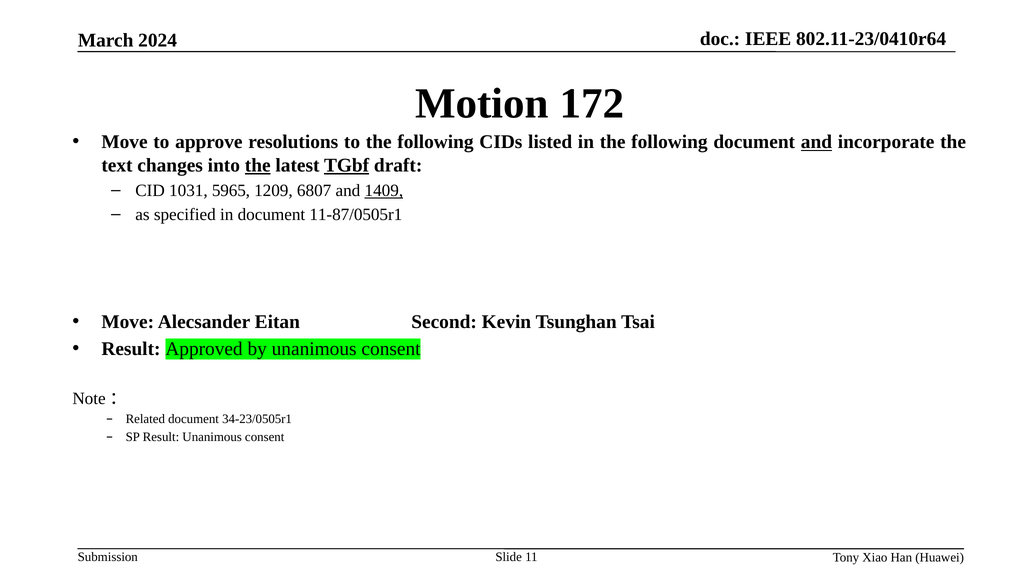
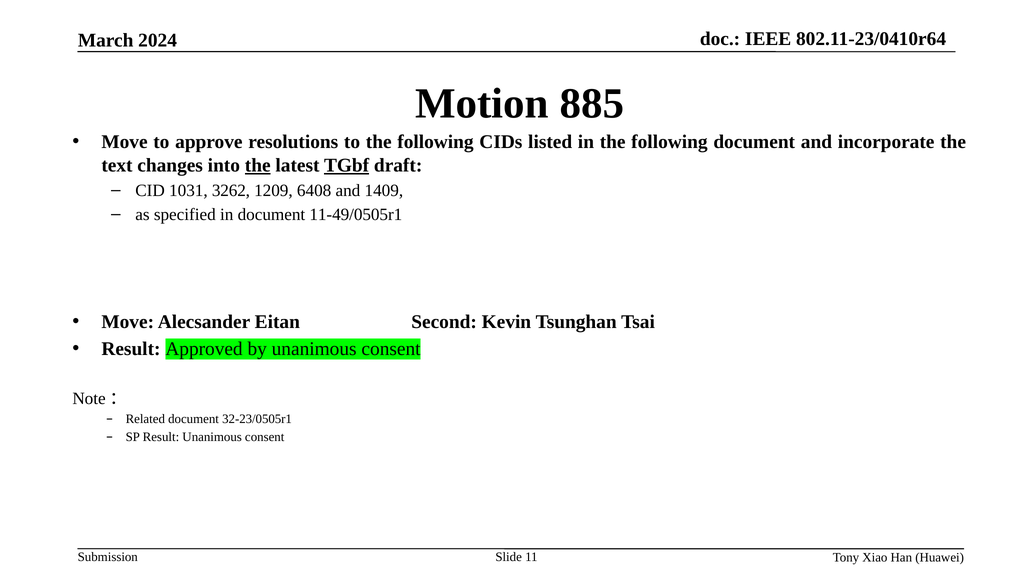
172: 172 -> 885
and at (816, 142) underline: present -> none
5965: 5965 -> 3262
6807: 6807 -> 6408
1409 underline: present -> none
11-87/0505r1: 11-87/0505r1 -> 11-49/0505r1
34-23/0505r1: 34-23/0505r1 -> 32-23/0505r1
